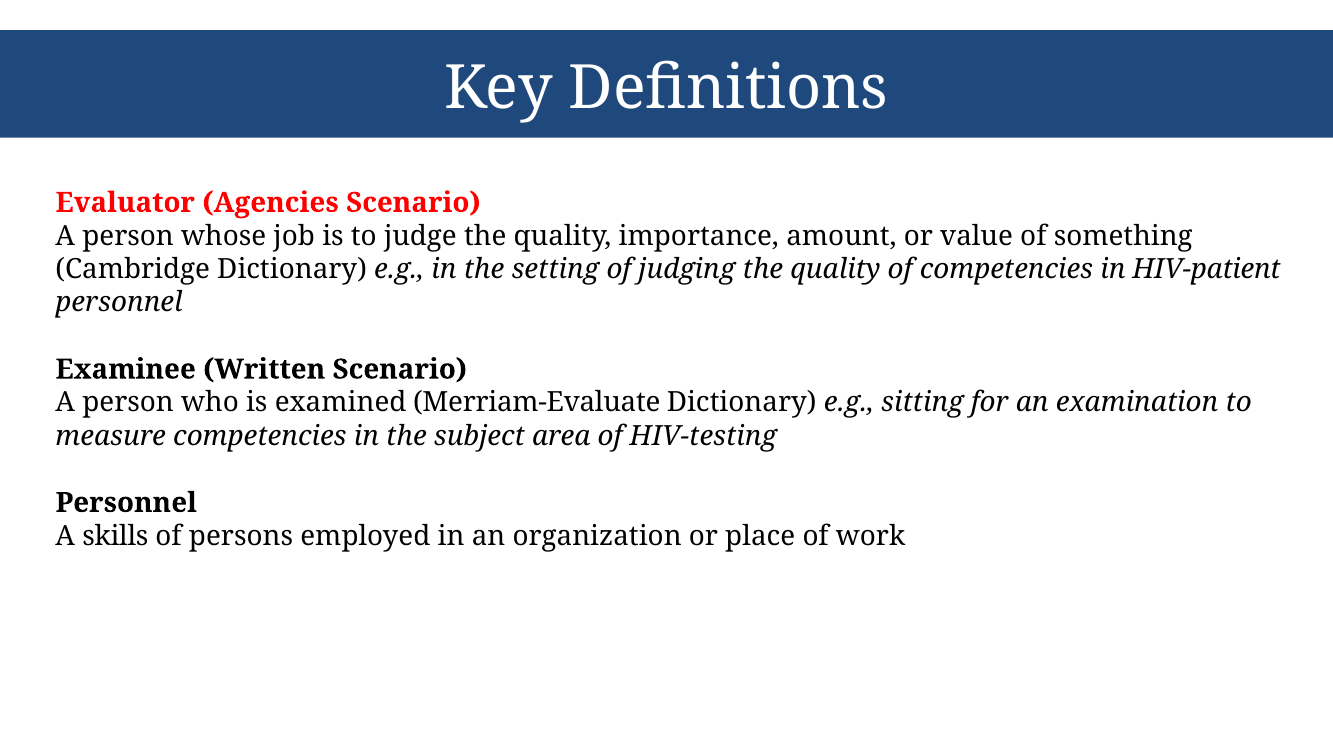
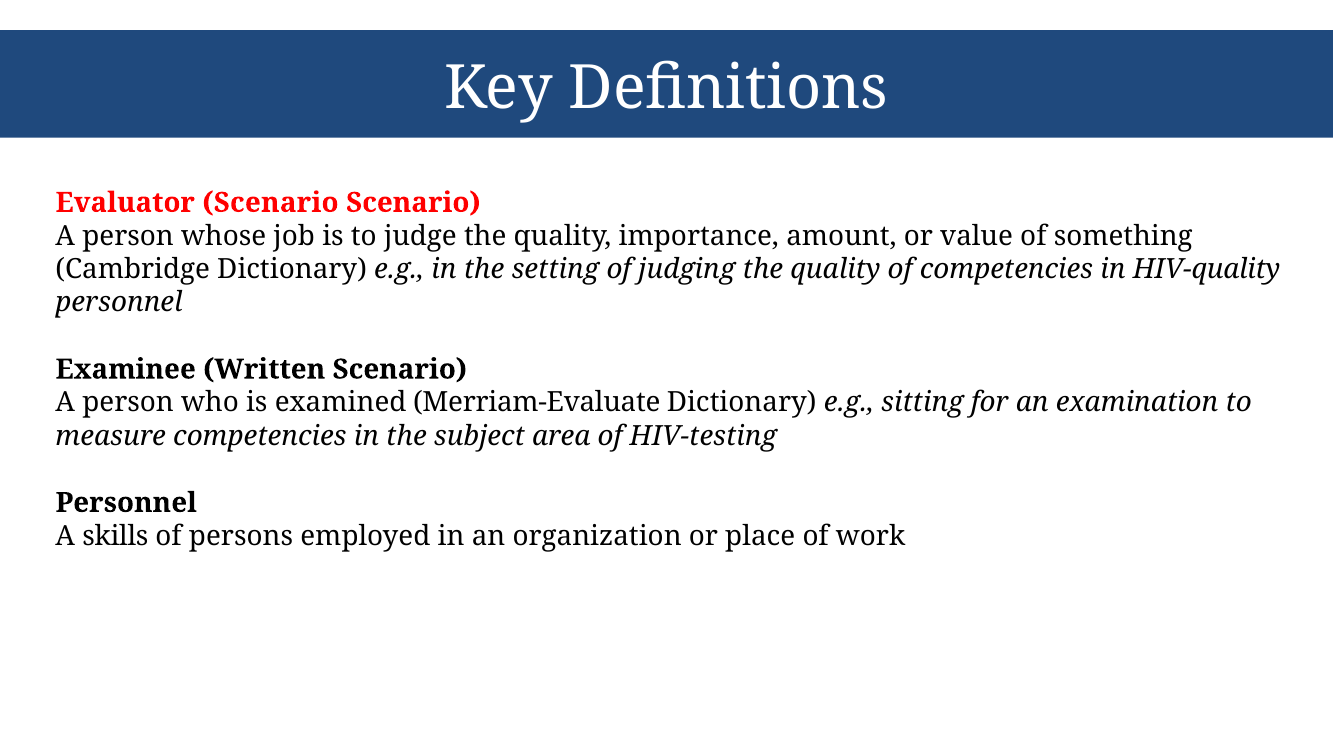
Evaluator Agencies: Agencies -> Scenario
HIV-patient: HIV-patient -> HIV-quality
